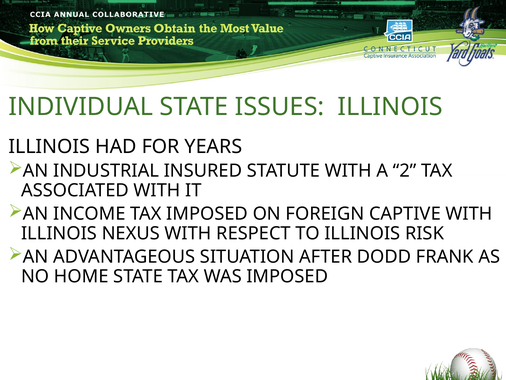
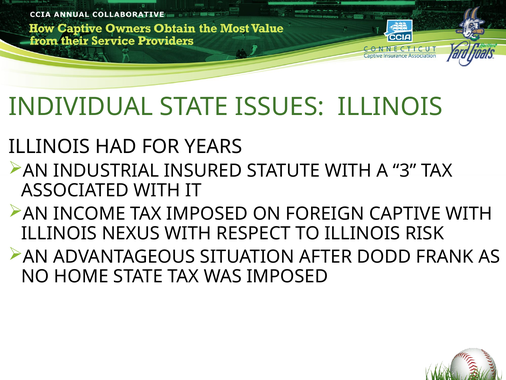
2: 2 -> 3
